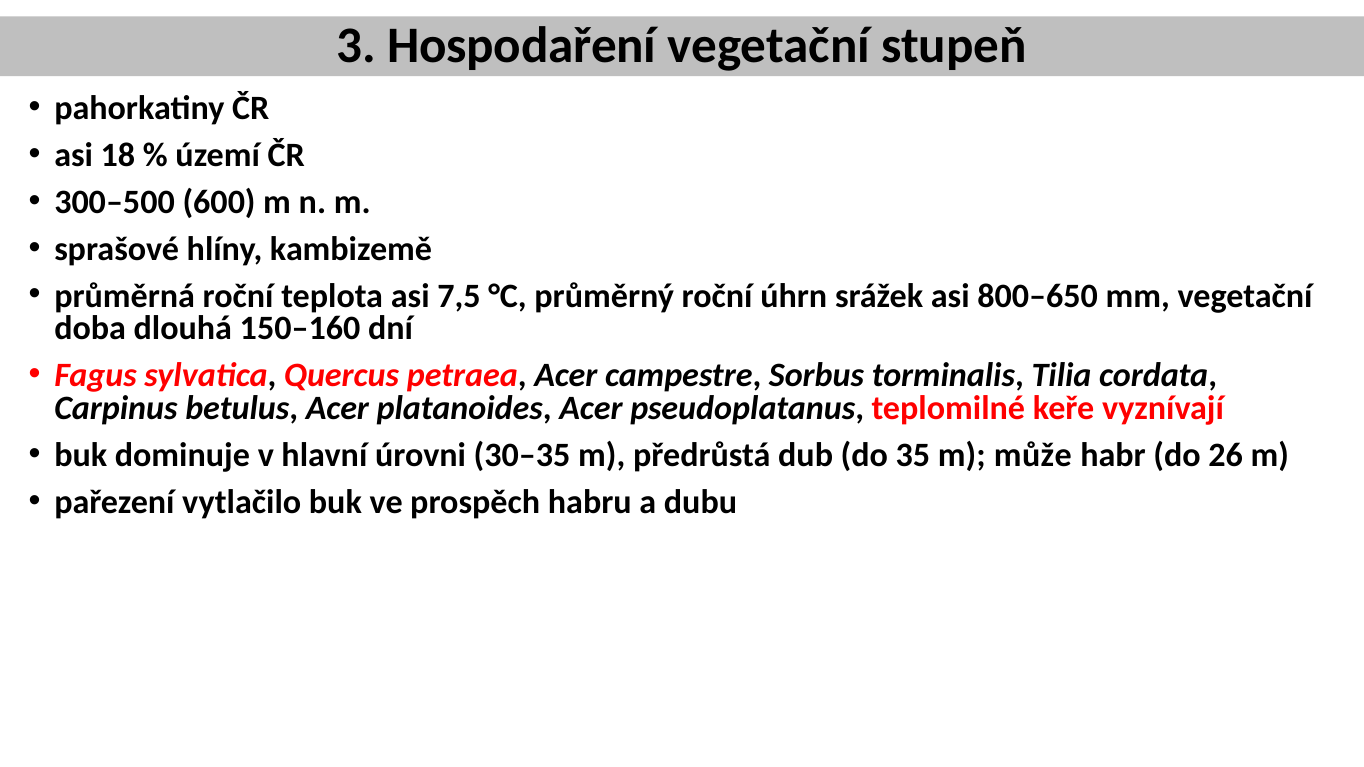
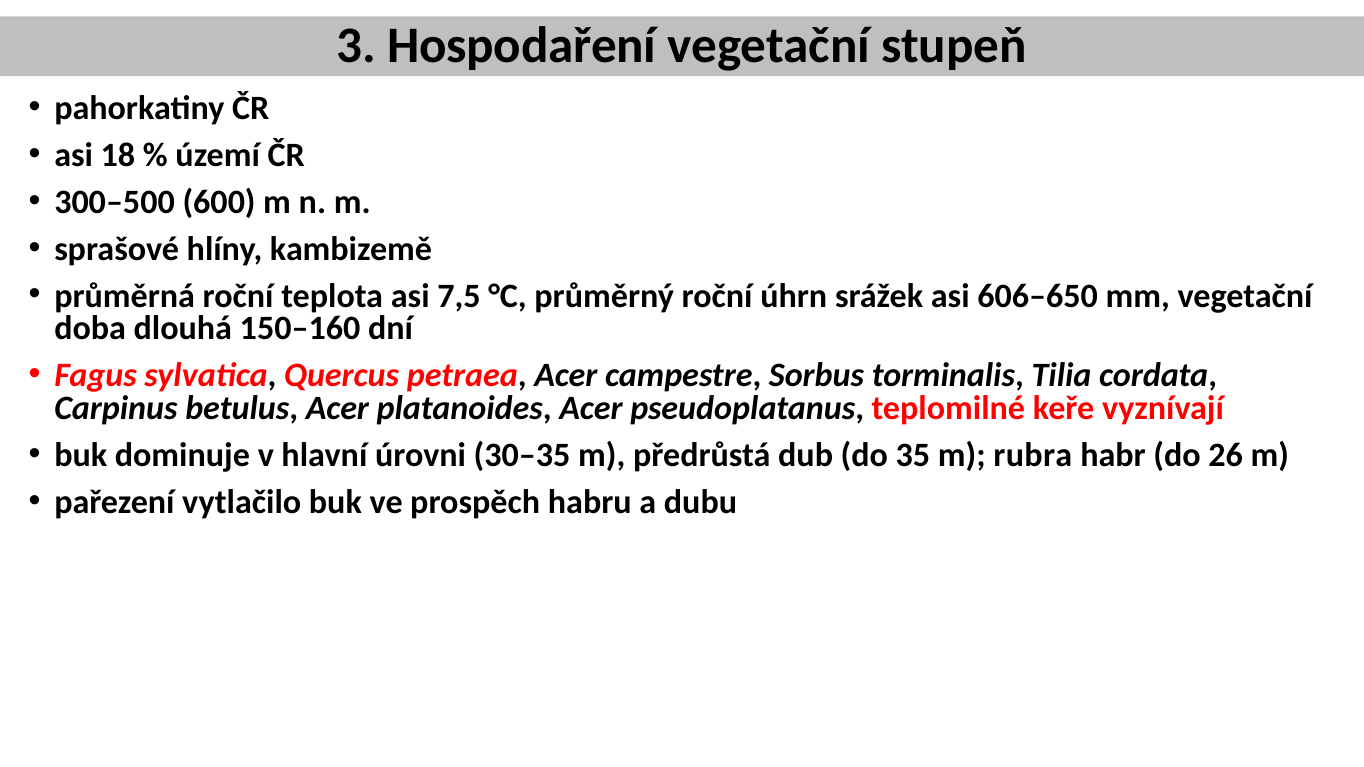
800–650: 800–650 -> 606–650
může: může -> rubra
